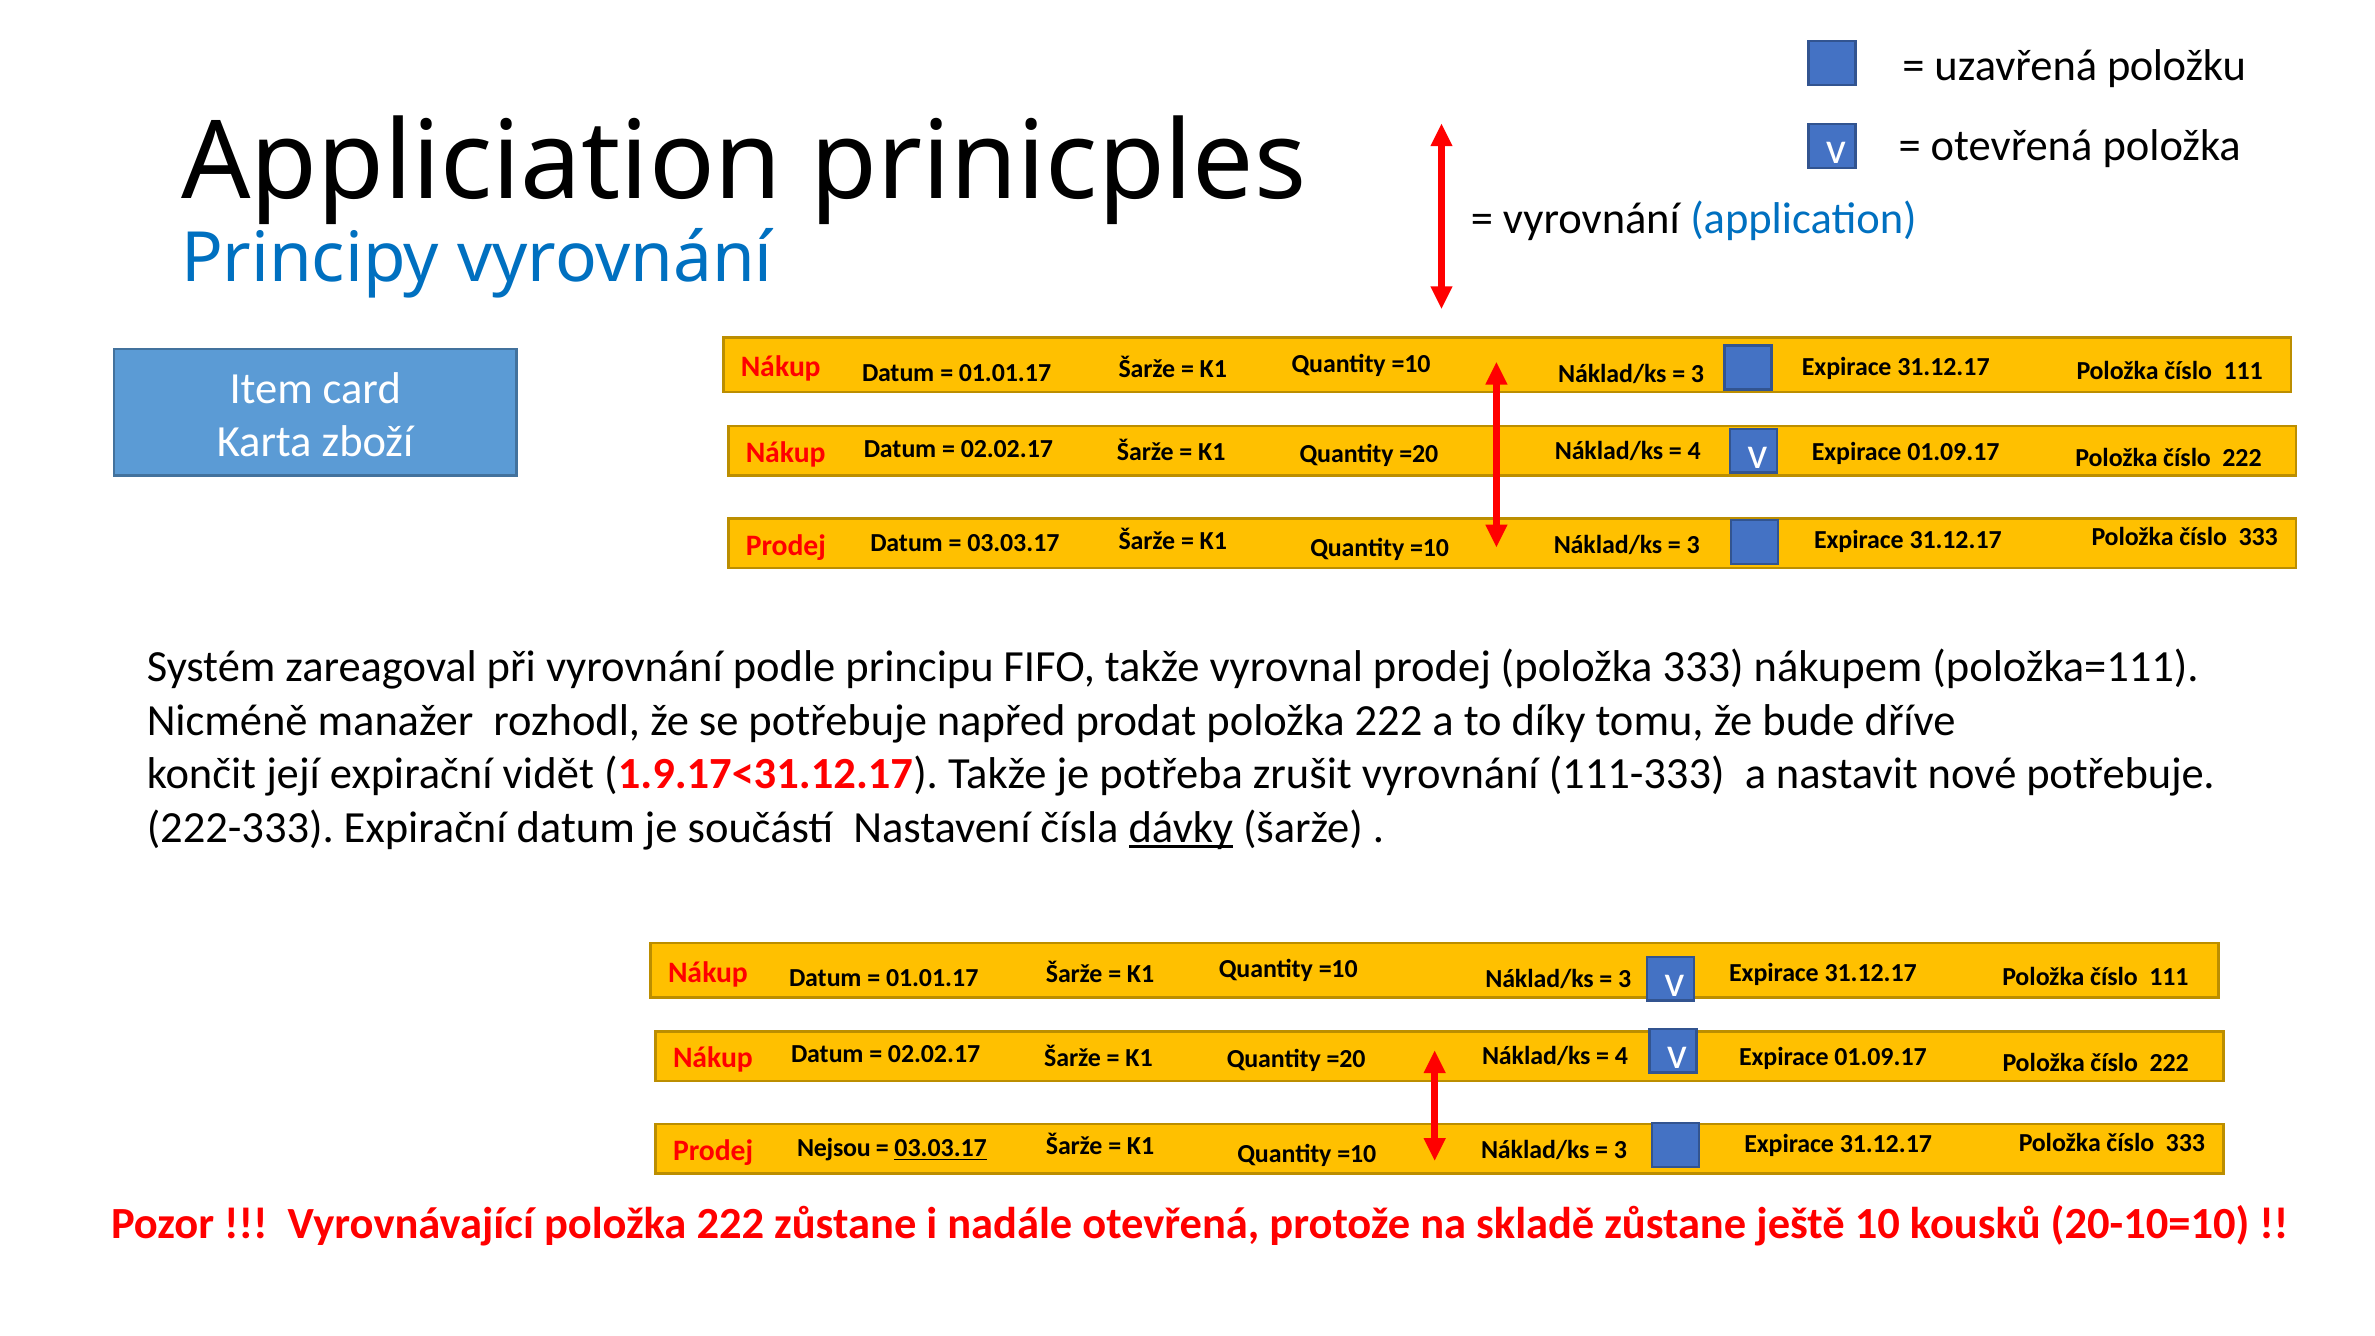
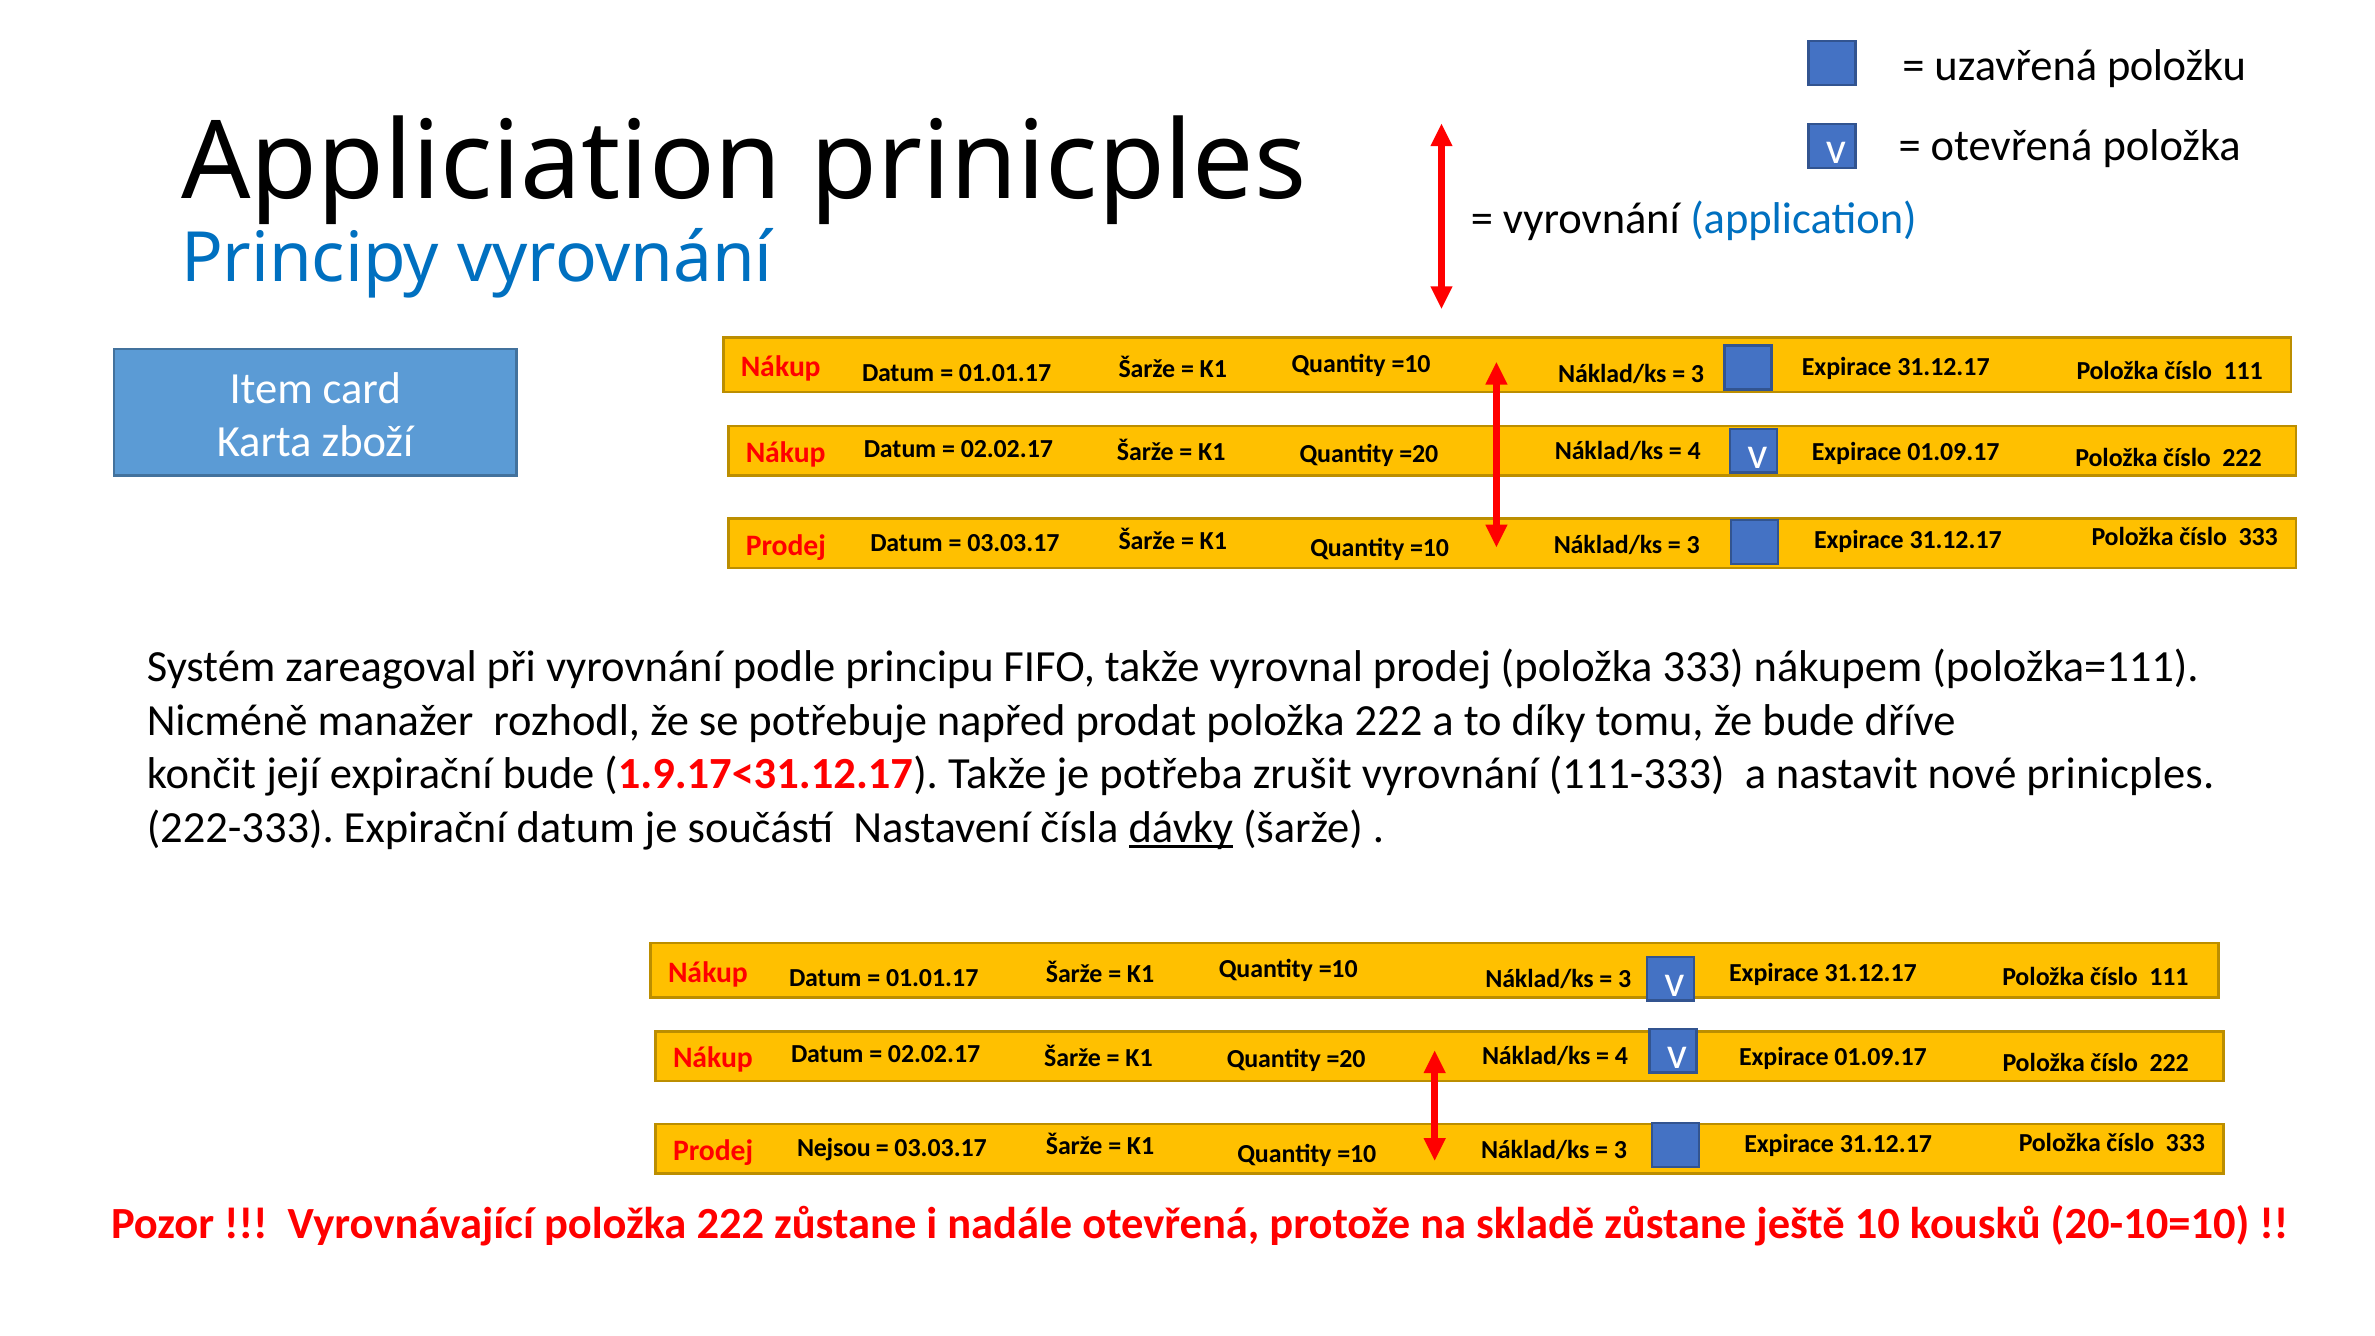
expirační vidět: vidět -> bude
nové potřebuje: potřebuje -> prinicples
03.03.17 at (941, 1148) underline: present -> none
